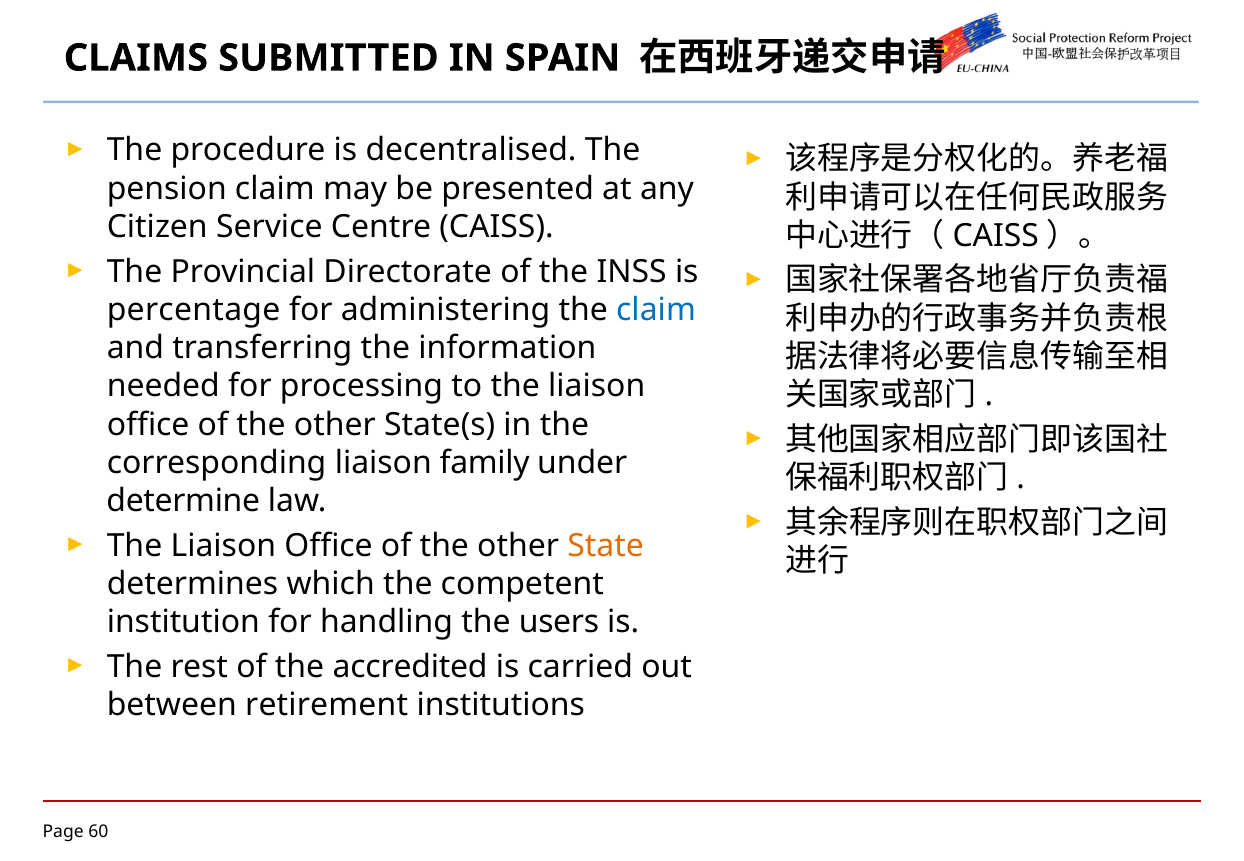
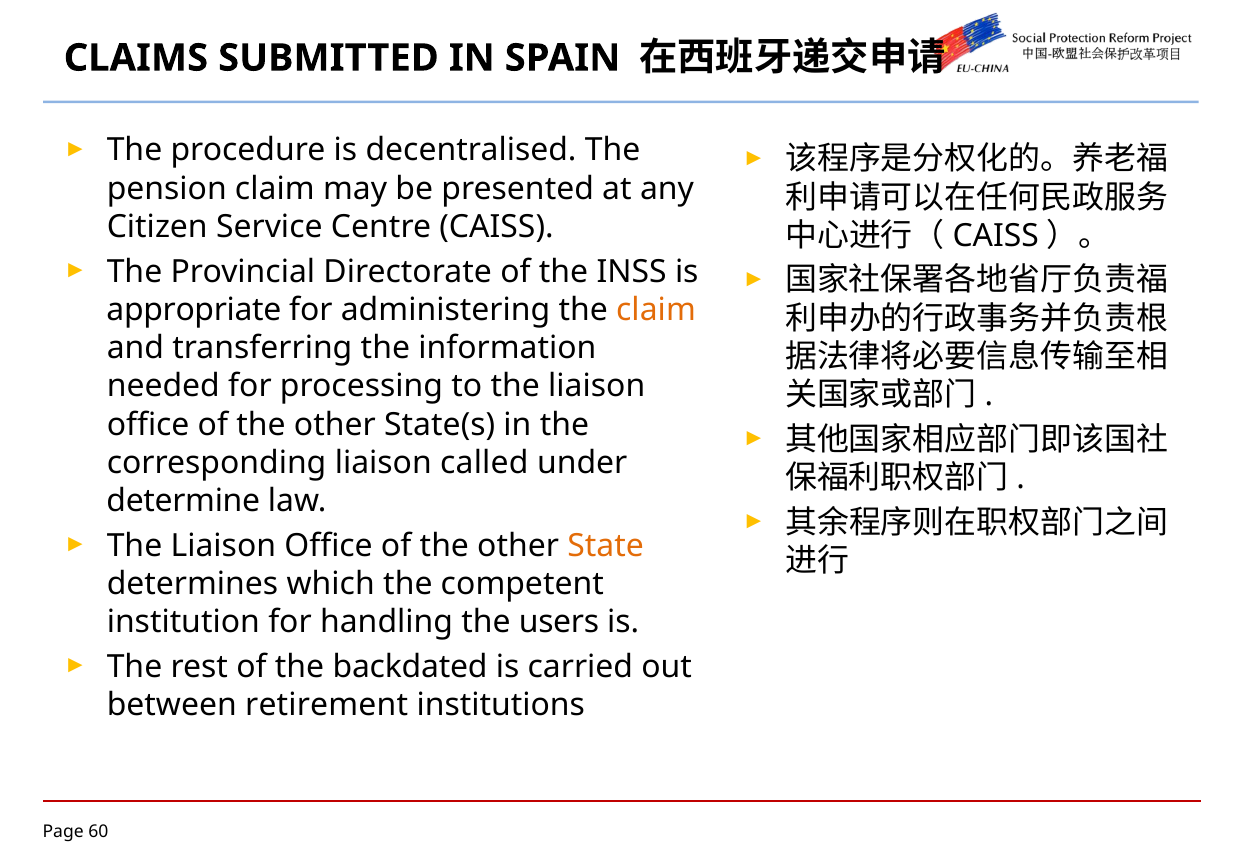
percentage: percentage -> appropriate
claim at (656, 310) colour: blue -> orange
family: family -> called
accredited: accredited -> backdated
